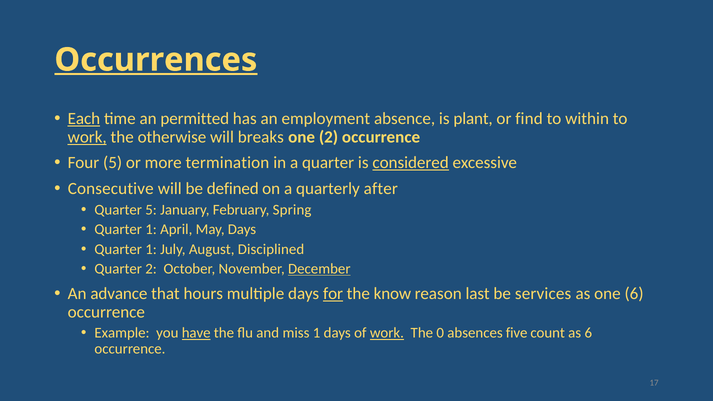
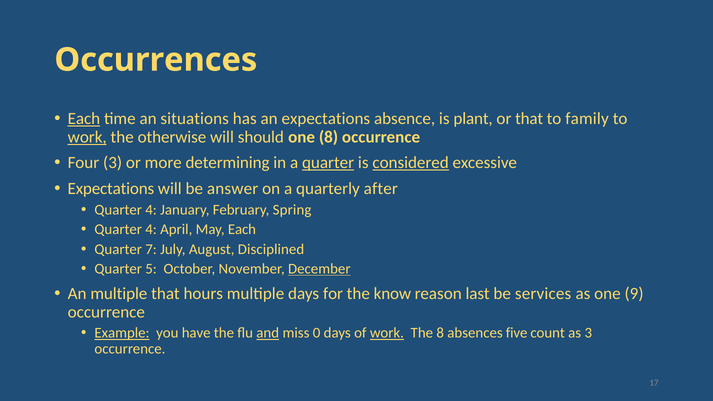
Occurrences underline: present -> none
permitted: permitted -> situations
an employment: employment -> expectations
or find: find -> that
within: within -> family
breaks: breaks -> should
one 2: 2 -> 8
Four 5: 5 -> 3
termination: termination -> determining
quarter at (328, 163) underline: none -> present
Consecutive at (111, 189): Consecutive -> Expectations
defined: defined -> answer
5 at (151, 210): 5 -> 4
1 at (151, 229): 1 -> 4
May Days: Days -> Each
1 at (151, 249): 1 -> 7
Quarter 2: 2 -> 5
An advance: advance -> multiple
for underline: present -> none
one 6: 6 -> 9
Example underline: none -> present
have underline: present -> none
and underline: none -> present
miss 1: 1 -> 0
The 0: 0 -> 8
as 6: 6 -> 3
